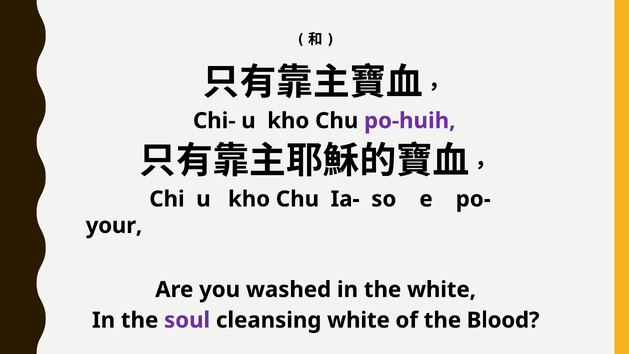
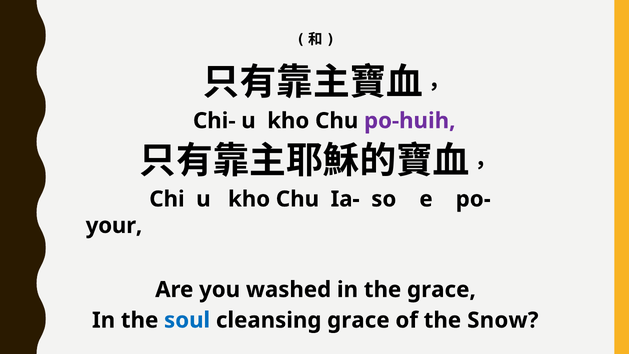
the white: white -> grace
soul colour: purple -> blue
cleansing white: white -> grace
Blood: Blood -> Snow
